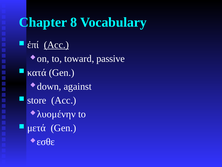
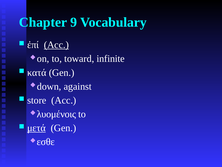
8: 8 -> 9
passive: passive -> infinite
λυομένην: λυομένην -> λυομένοις
μετά underline: none -> present
